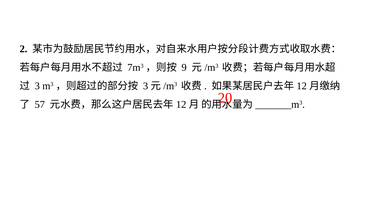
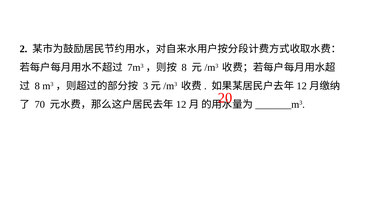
9 at (184, 67): 9 -> 8
3 at (37, 86): 3 -> 8
57: 57 -> 70
